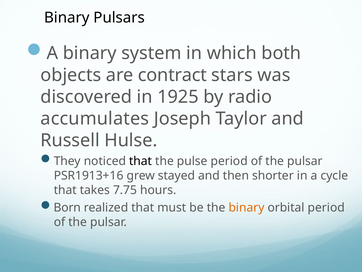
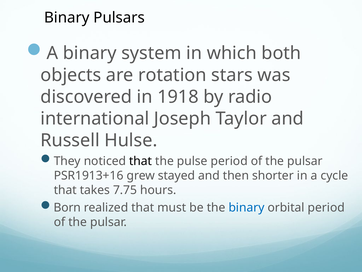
contract: contract -> rotation
1925: 1925 -> 1918
accumulates: accumulates -> international
binary at (246, 207) colour: orange -> blue
